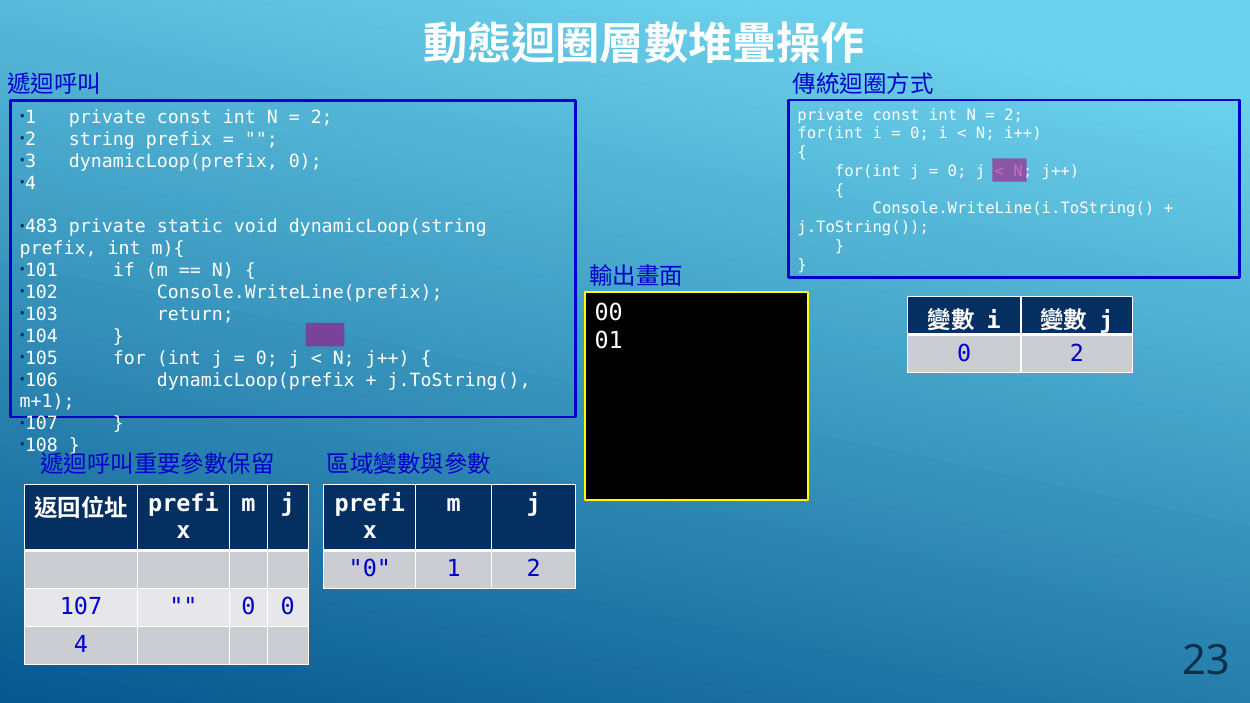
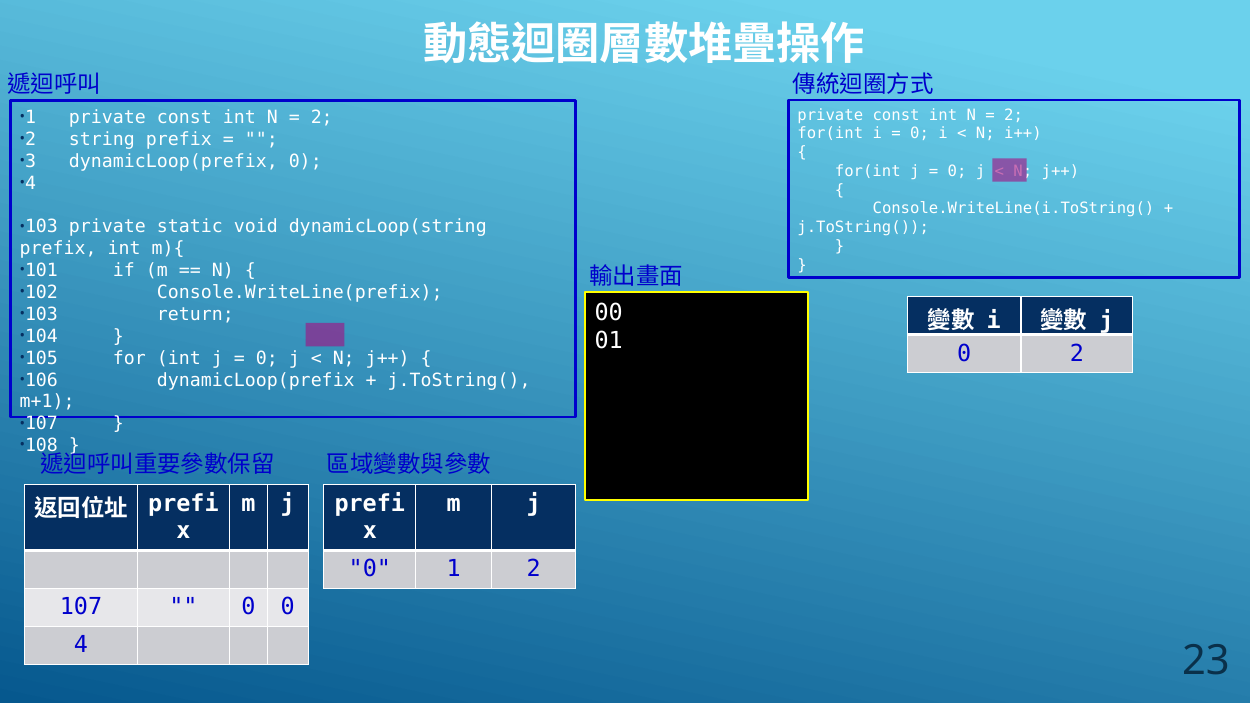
483 at (41, 227): 483 -> 103
